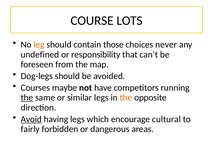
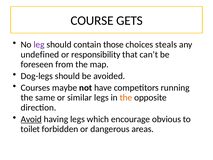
LOTS: LOTS -> GETS
leg colour: orange -> purple
never: never -> steals
the at (27, 97) underline: present -> none
cultural: cultural -> obvious
fairly: fairly -> toilet
